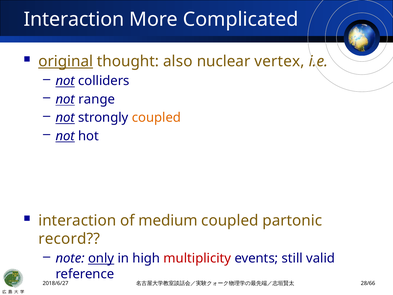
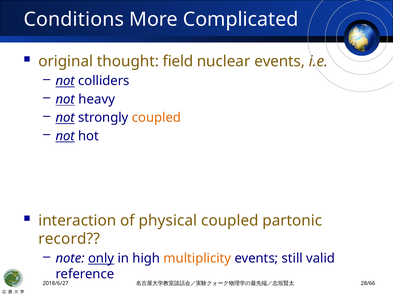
Interaction at (74, 19): Interaction -> Conditions
original underline: present -> none
also: also -> field
nuclear vertex: vertex -> events
range: range -> heavy
medium: medium -> physical
multiplicity colour: red -> orange
